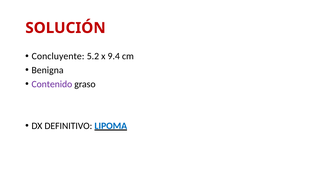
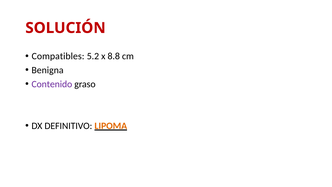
Concluyente: Concluyente -> Compatibles
9.4: 9.4 -> 8.8
LIPOMA colour: blue -> orange
